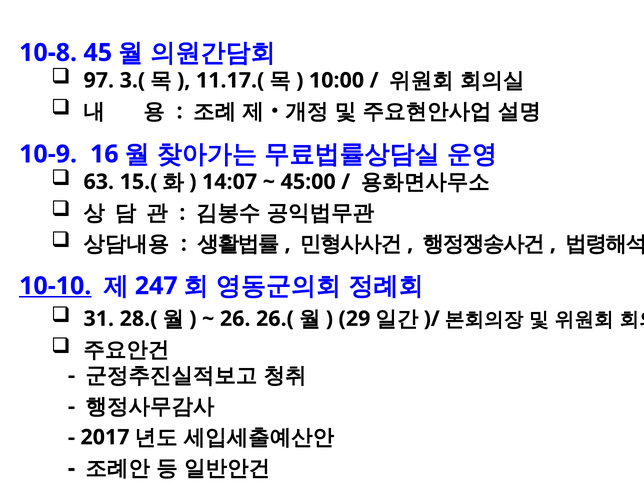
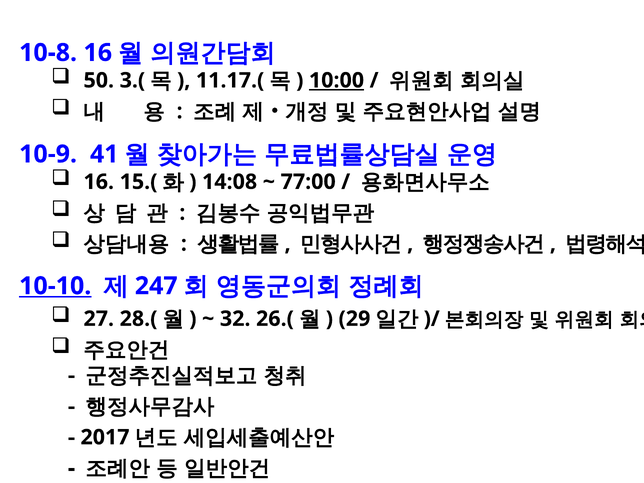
10-8 45: 45 -> 16
97: 97 -> 50
10:00 underline: none -> present
16: 16 -> 41
63 at (99, 182): 63 -> 16
14:07: 14:07 -> 14:08
45:00: 45:00 -> 77:00
31: 31 -> 27
26: 26 -> 32
